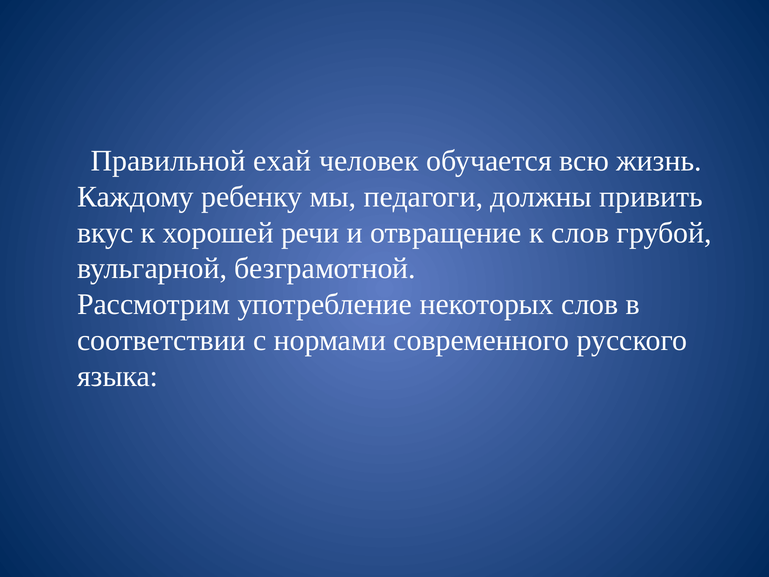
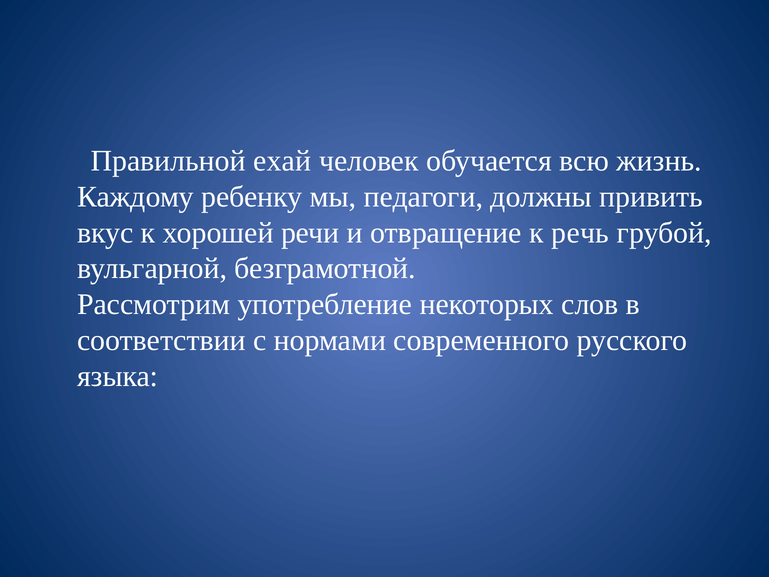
к слов: слов -> речь
